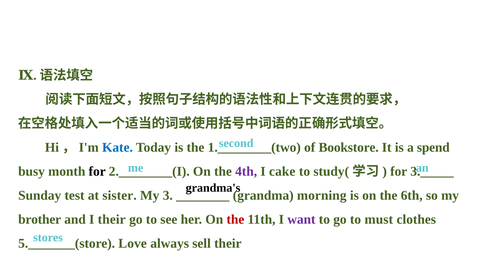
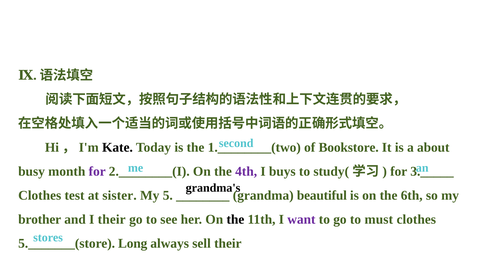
Kate colour: blue -> black
spend: spend -> about
for at (97, 171) colour: black -> purple
cake: cake -> buys
Sunday at (40, 195): Sunday -> Clothes
3: 3 -> 5
morning: morning -> beautiful
the at (235, 219) colour: red -> black
Love: Love -> Long
